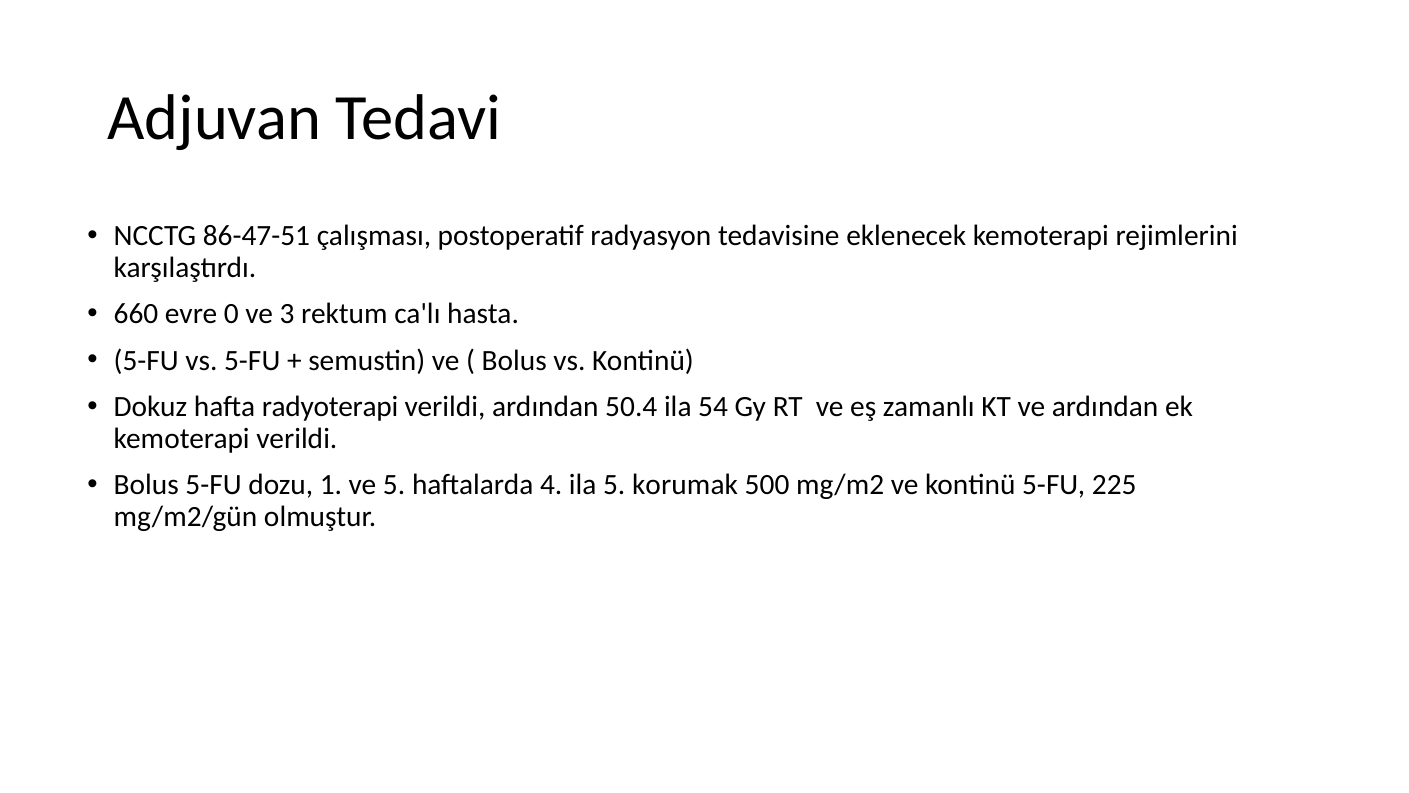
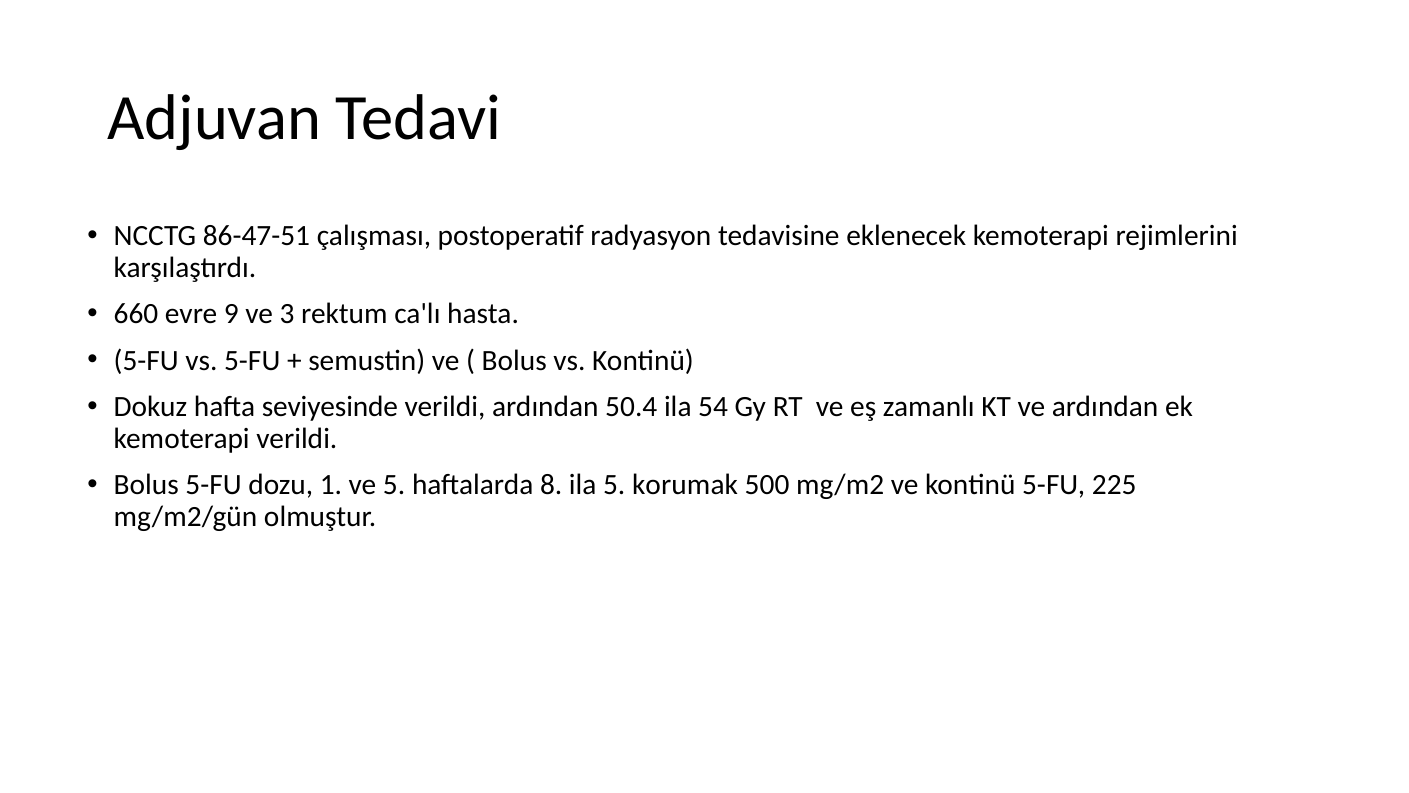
0: 0 -> 9
radyoterapi: radyoterapi -> seviyesinde
4: 4 -> 8
